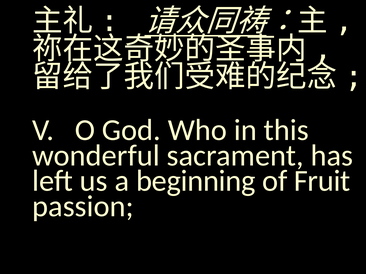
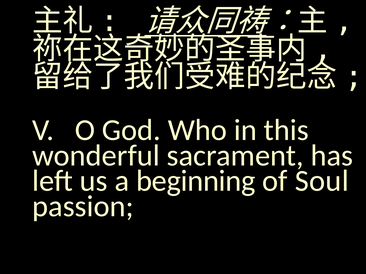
Fruit: Fruit -> Soul
